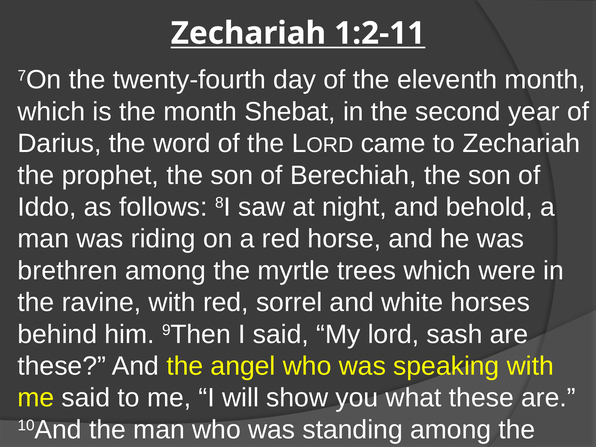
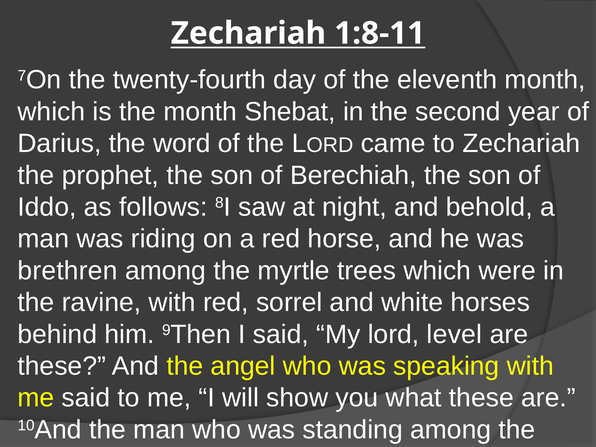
1:2-11: 1:2-11 -> 1:8-11
sash: sash -> level
